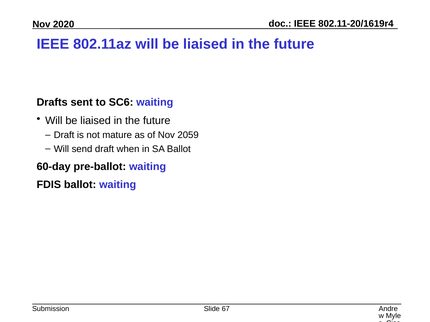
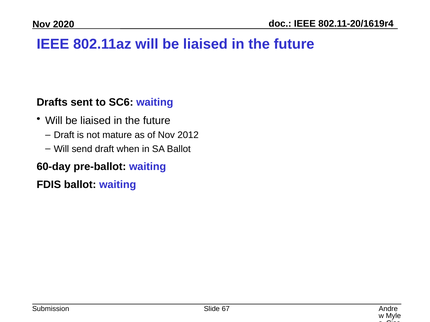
2059: 2059 -> 2012
